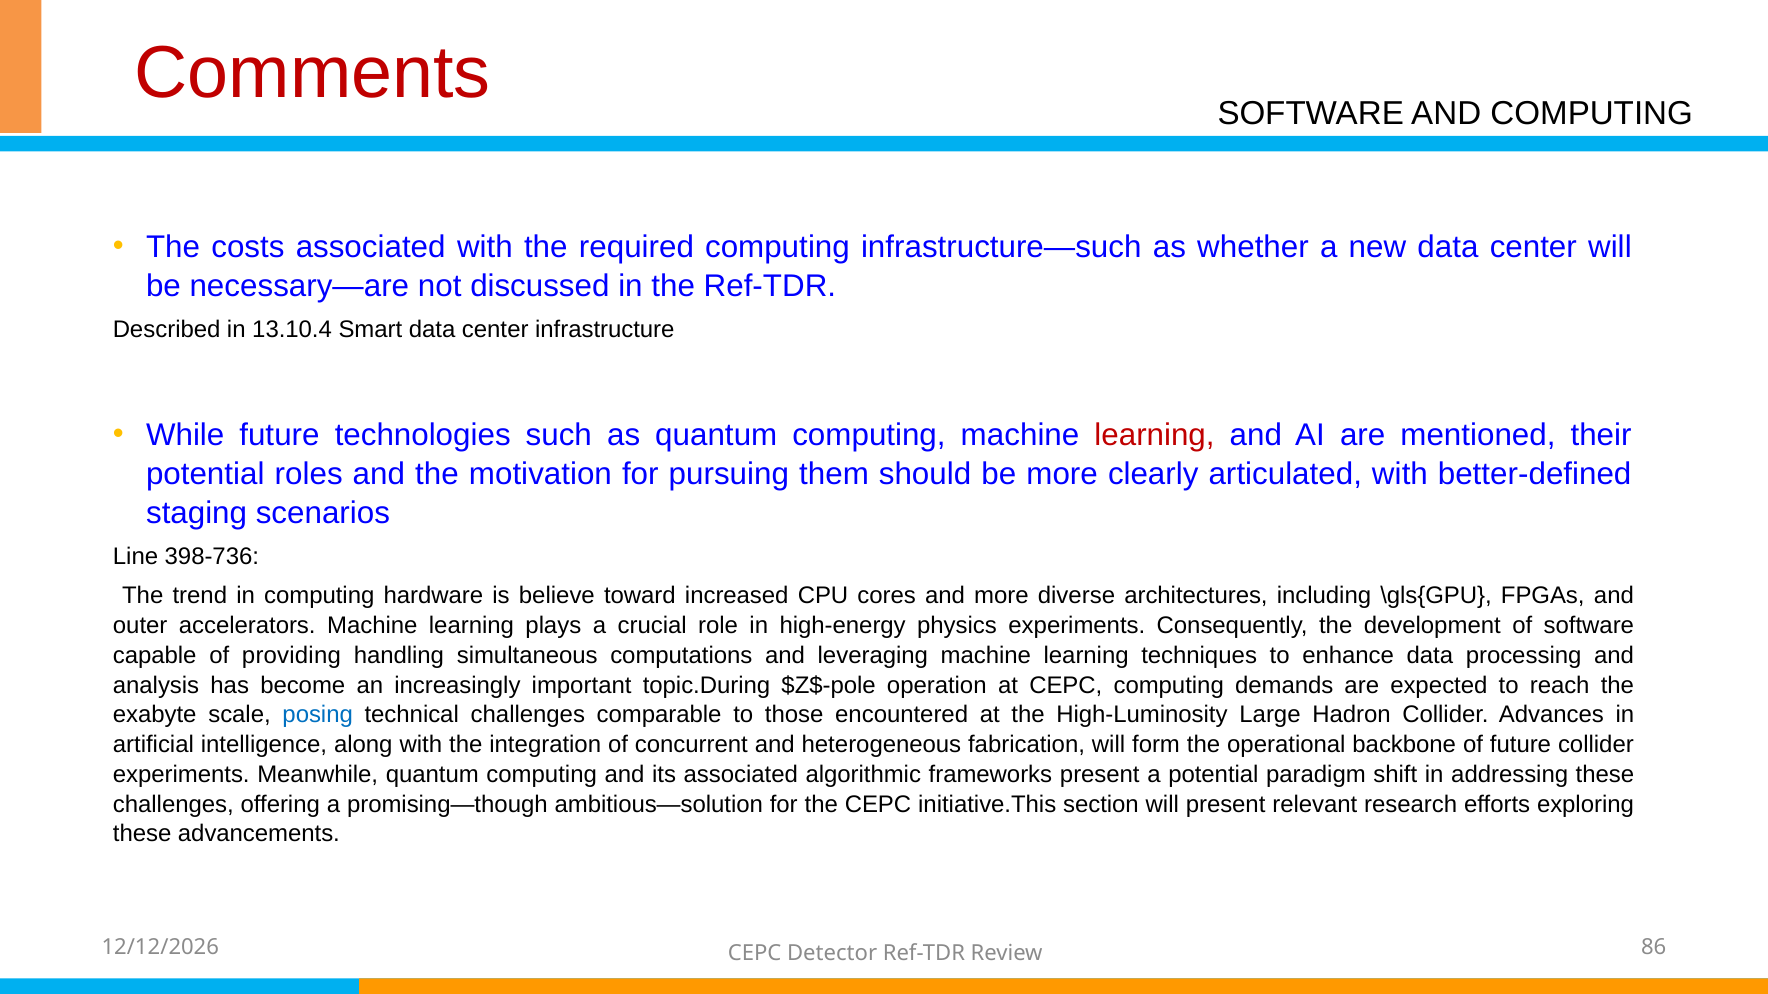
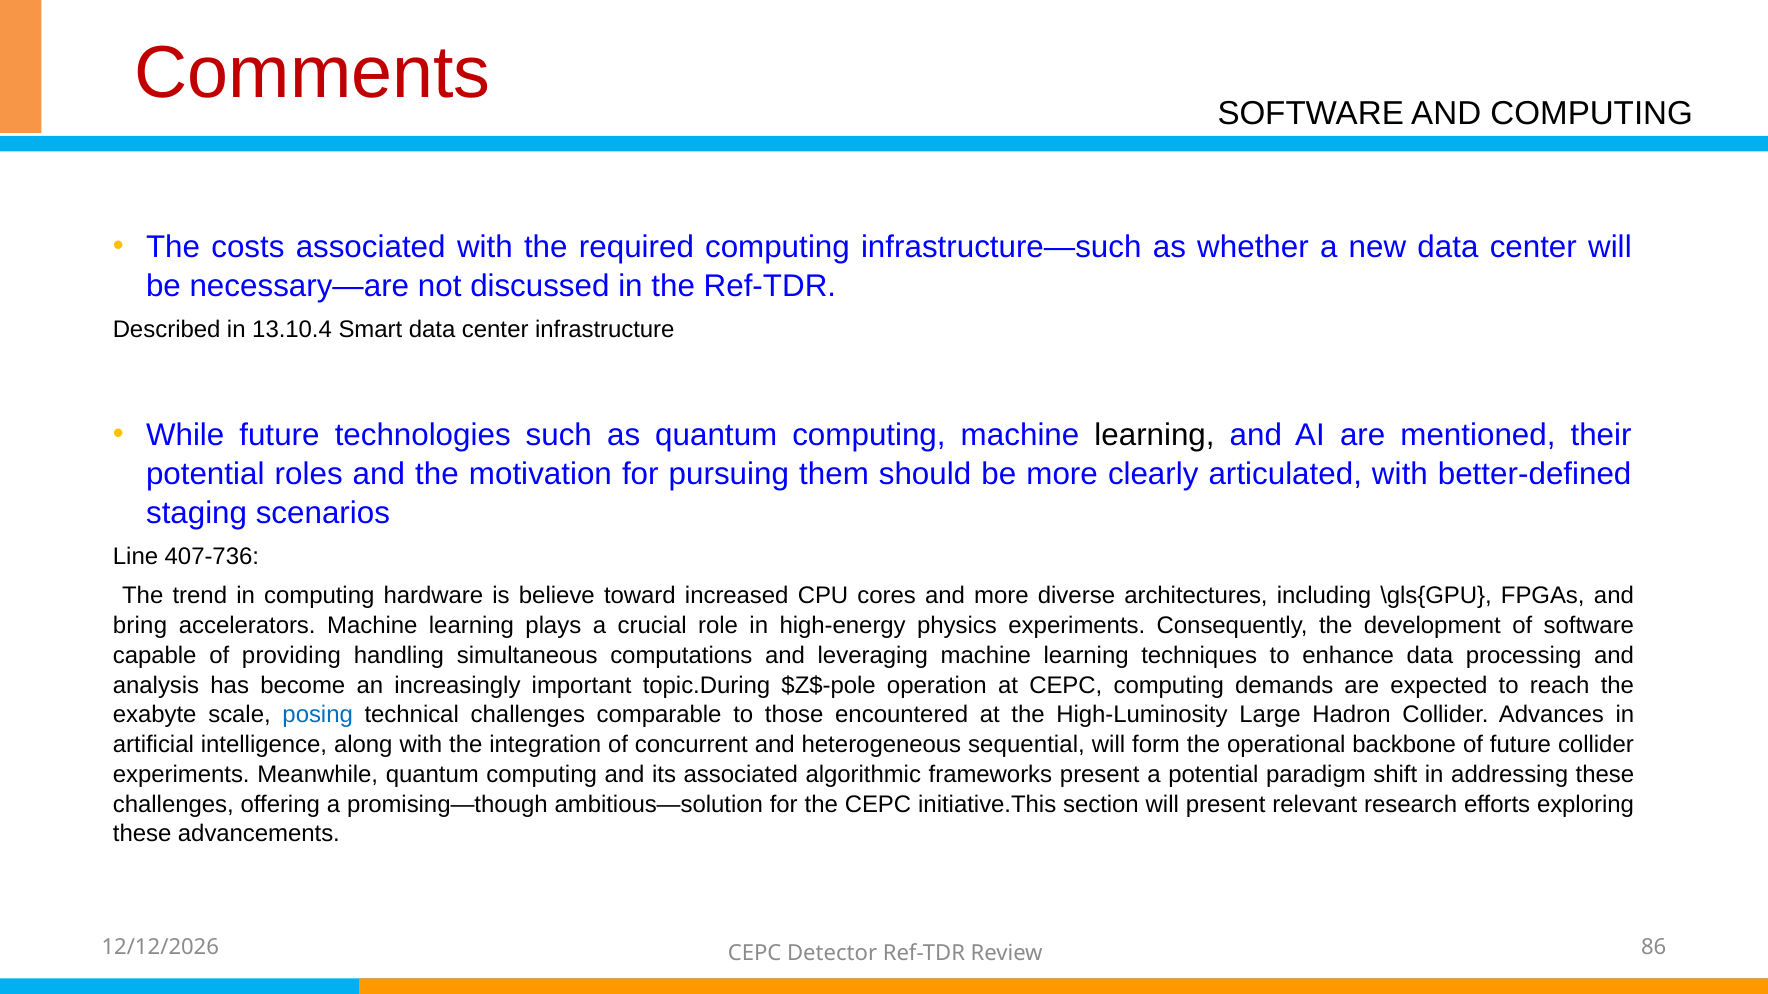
learning at (1155, 435) colour: red -> black
398-736: 398-736 -> 407-736
outer: outer -> bring
fabrication: fabrication -> sequential
